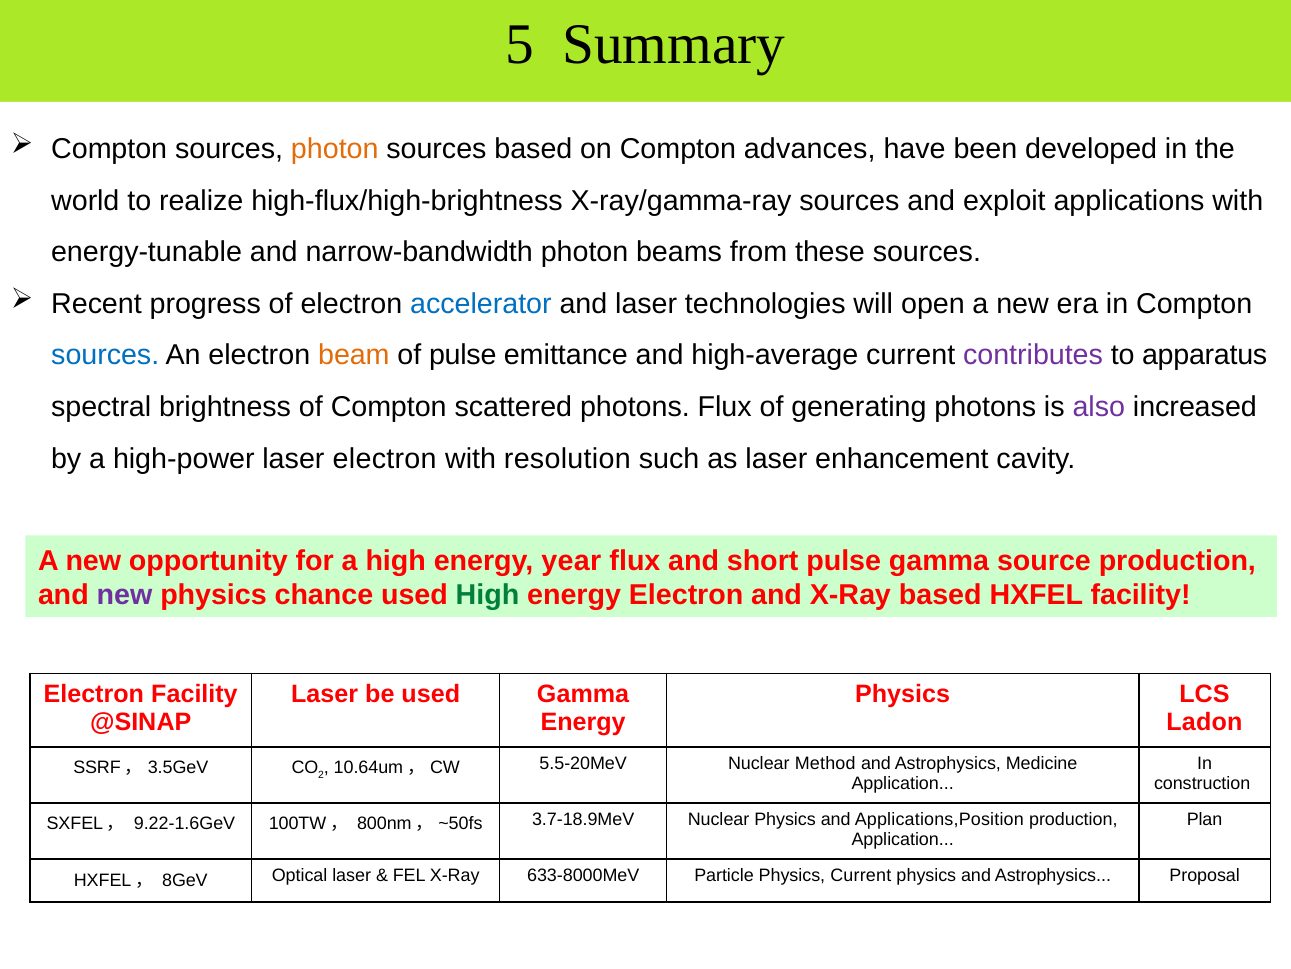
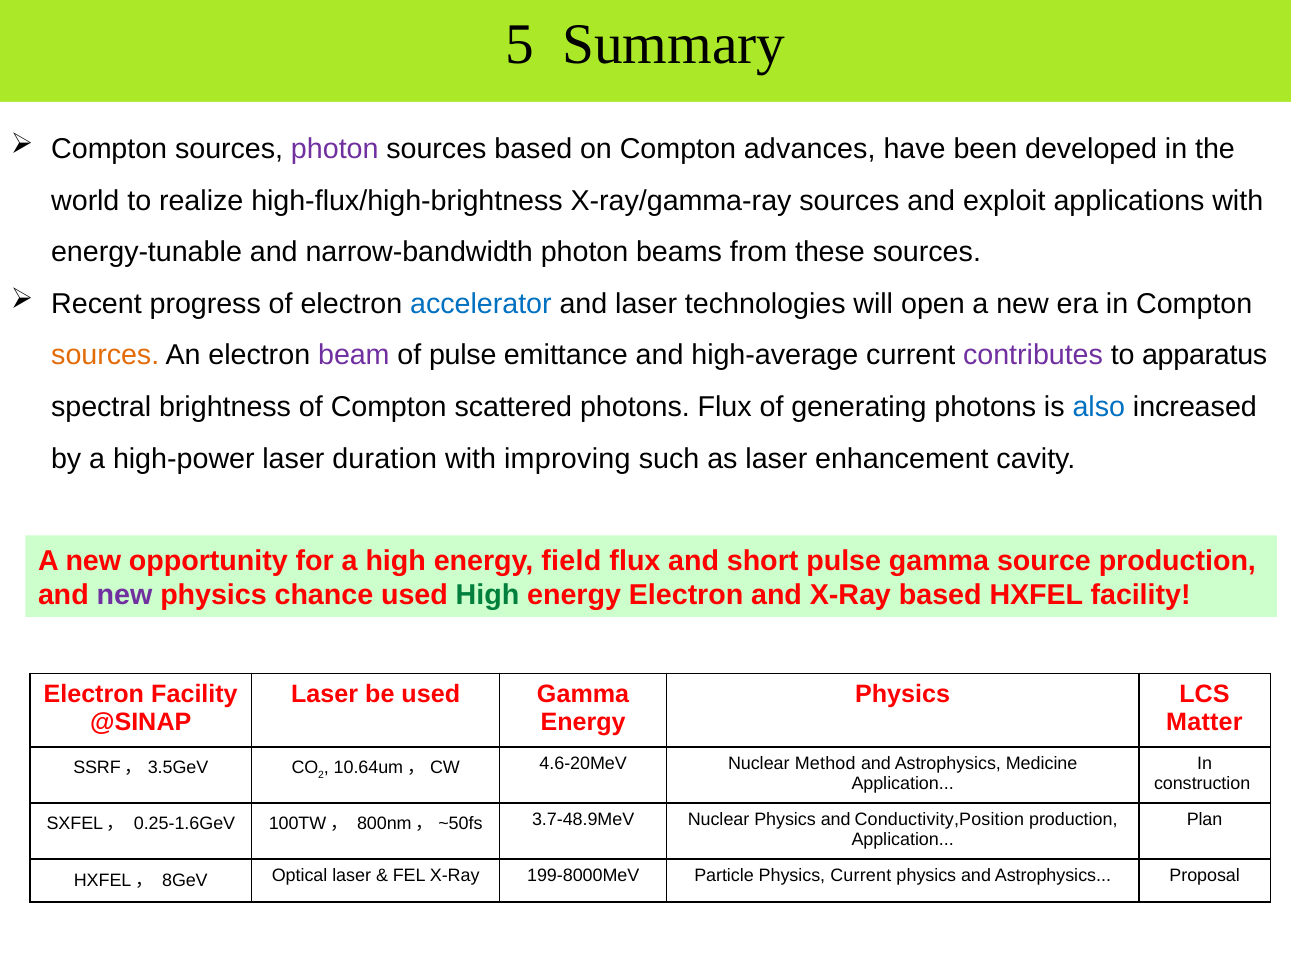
photon at (335, 149) colour: orange -> purple
sources at (105, 355) colour: blue -> orange
beam colour: orange -> purple
also colour: purple -> blue
laser electron: electron -> duration
resolution: resolution -> improving
year: year -> field
Ladon: Ladon -> Matter
5.5-20MeV: 5.5-20MeV -> 4.6-20MeV
9.22-1.6GeV: 9.22-1.6GeV -> 0.25-1.6GeV
3.7-18.9MeV: 3.7-18.9MeV -> 3.7-48.9MeV
Applications,Position: Applications,Position -> Conductivity,Position
633-8000MeV: 633-8000MeV -> 199-8000MeV
